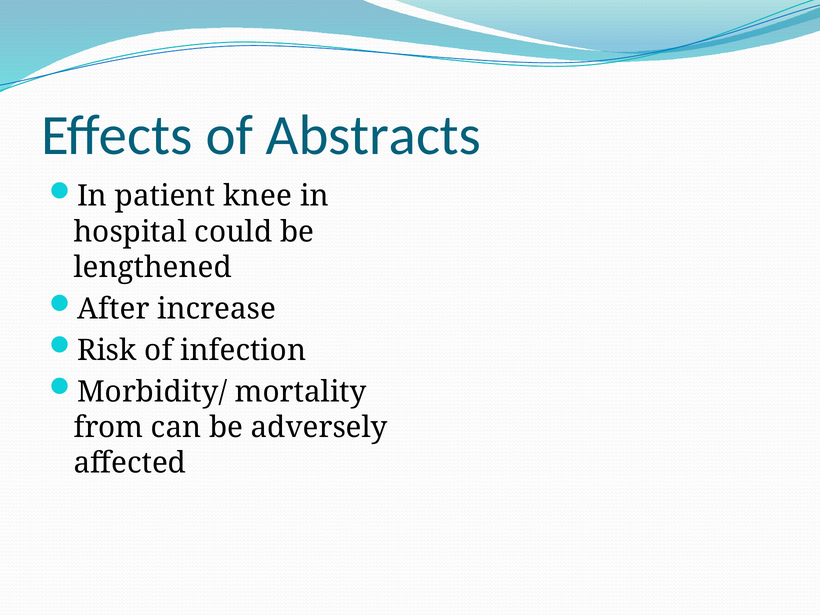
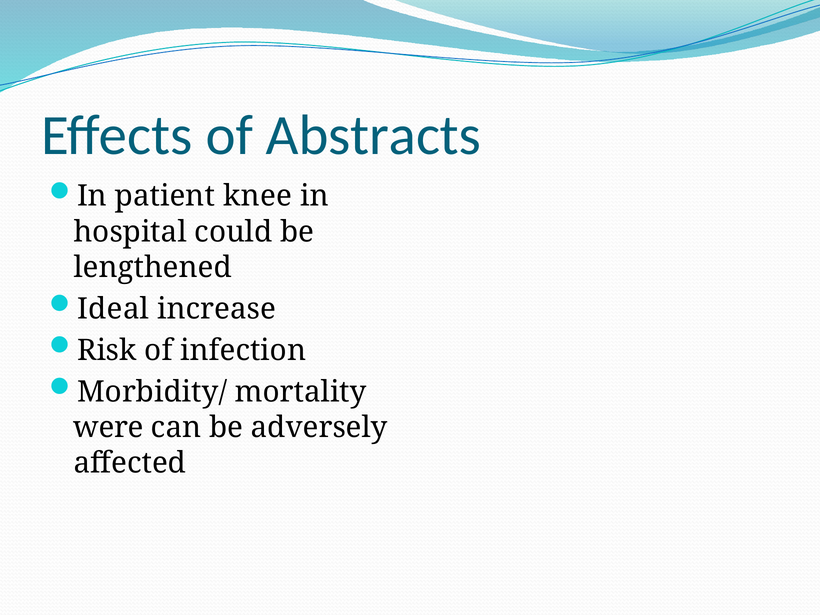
After: After -> Ideal
from: from -> were
